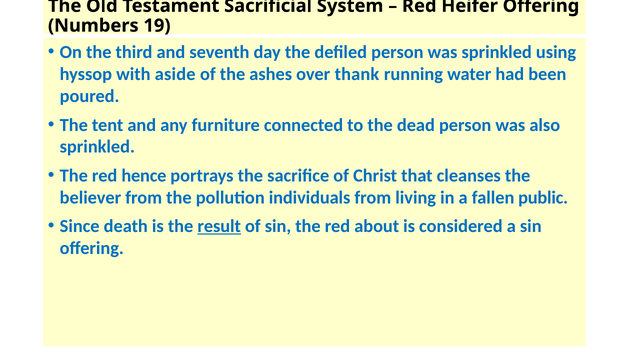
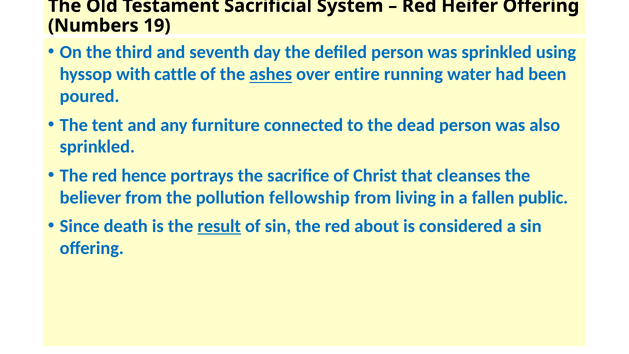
aside: aside -> cattle
ashes underline: none -> present
thank: thank -> entire
individuals: individuals -> fellowship
